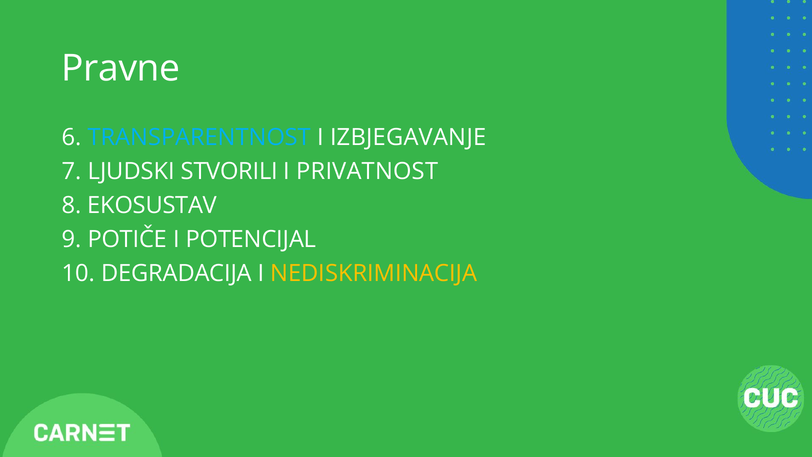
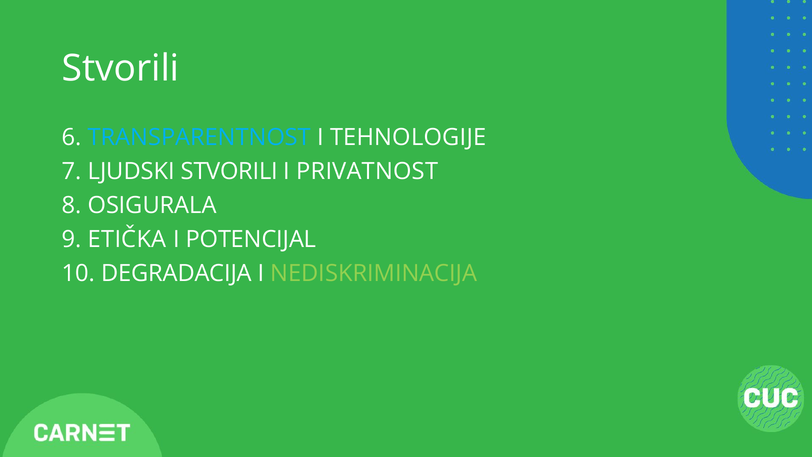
Pravne at (121, 68): Pravne -> Stvorili
IZBJEGAVANJE: IZBJEGAVANJE -> TEHNOLOGIJE
EKOSUSTAV: EKOSUSTAV -> OSIGURALA
POTIČE: POTIČE -> ETIČKA
NEDISKRIMINACIJA colour: yellow -> light green
